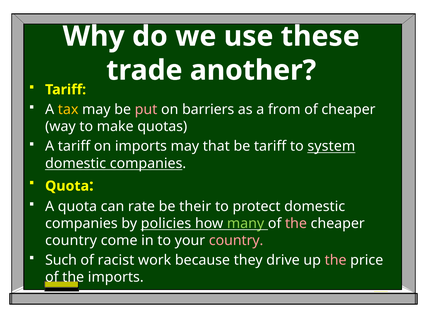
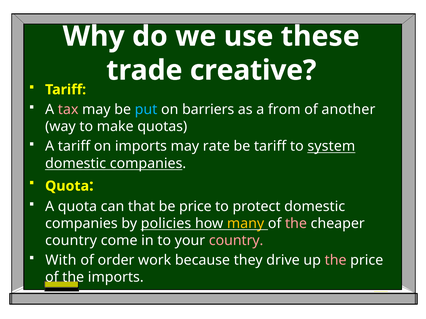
another: another -> creative
tax colour: yellow -> pink
put colour: pink -> light blue
of cheaper: cheaper -> another
that: that -> rate
rate: rate -> that
be their: their -> price
many colour: light green -> yellow
Such: Such -> With
racist: racist -> order
